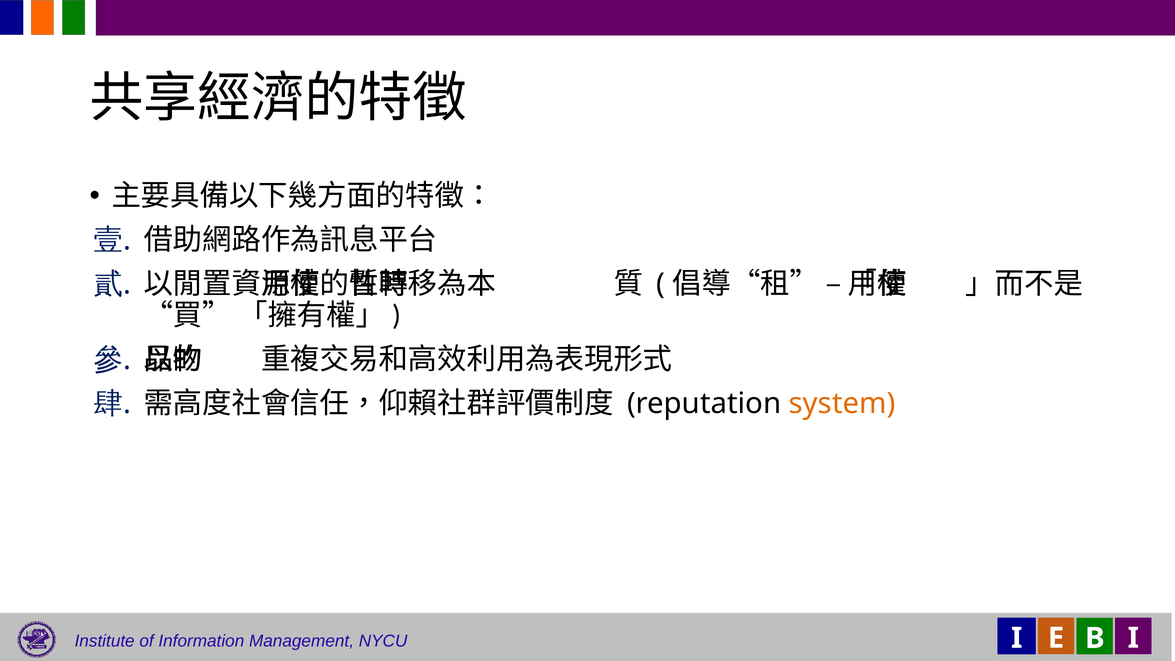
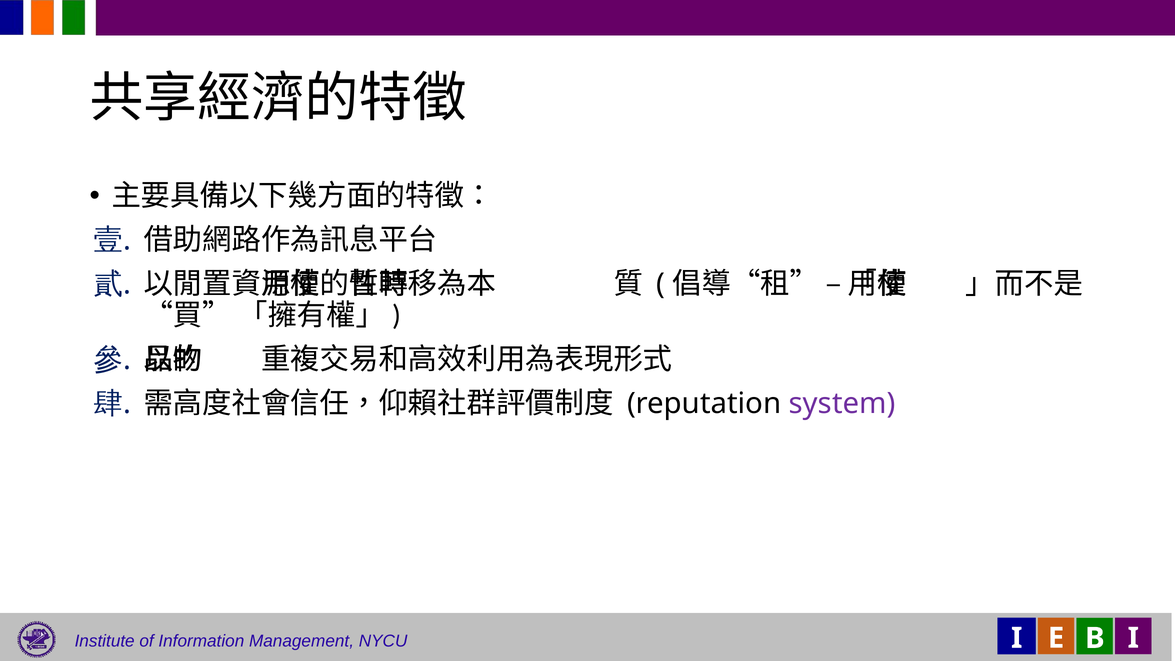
system colour: orange -> purple
